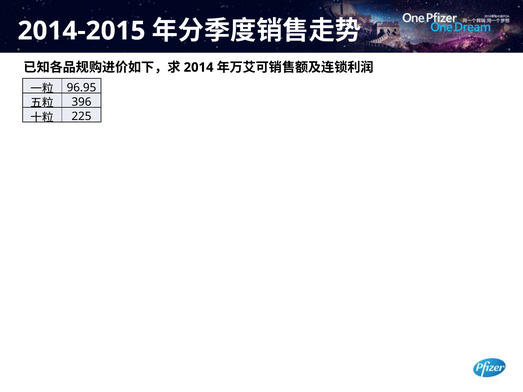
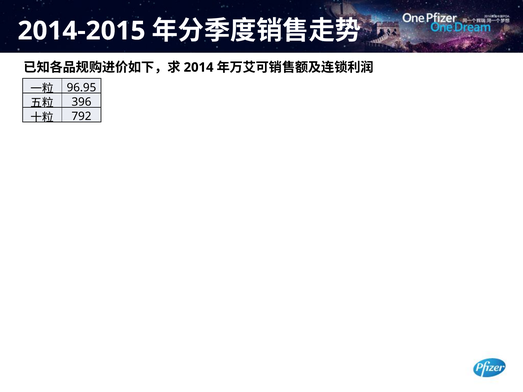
225: 225 -> 792
